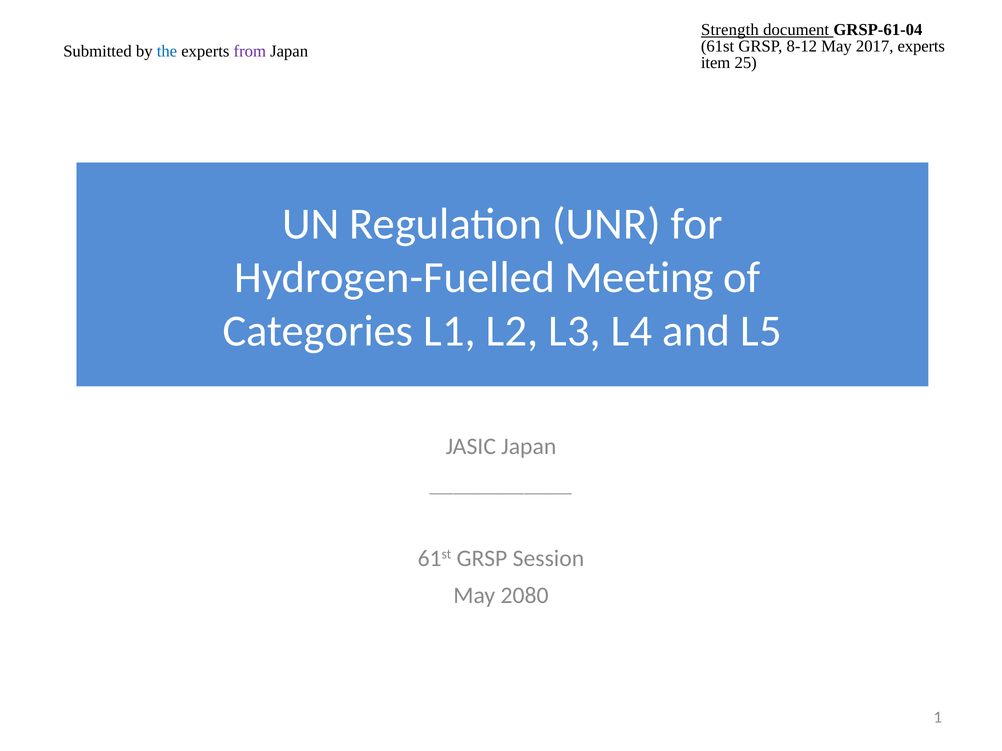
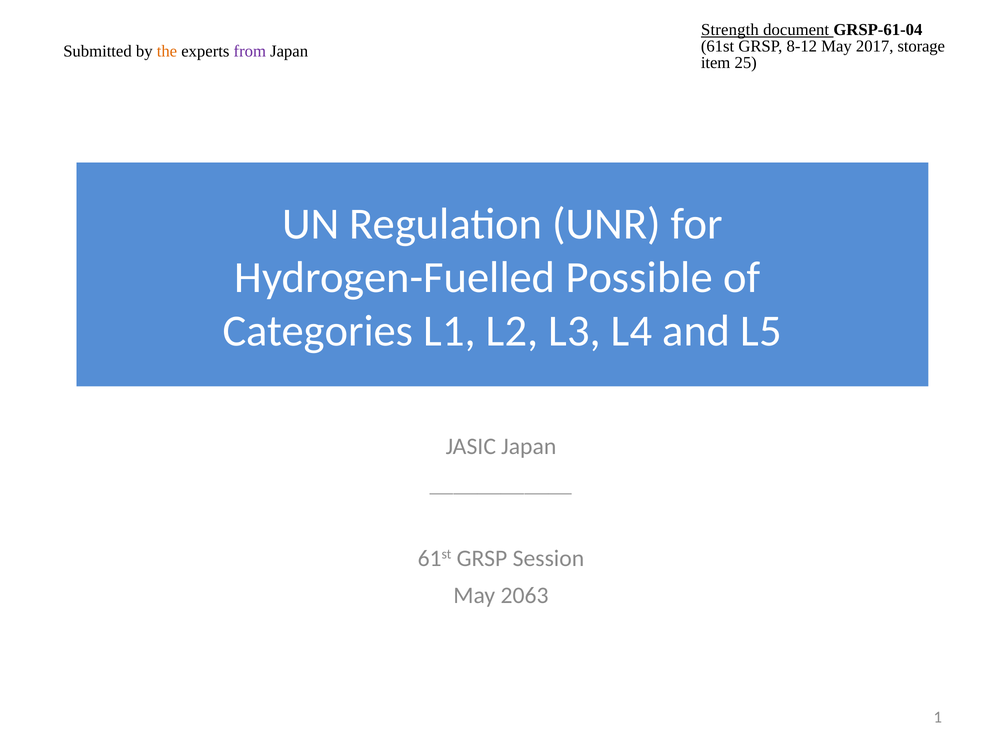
2017 experts: experts -> storage
the colour: blue -> orange
Meeting: Meeting -> Possible
2080: 2080 -> 2063
